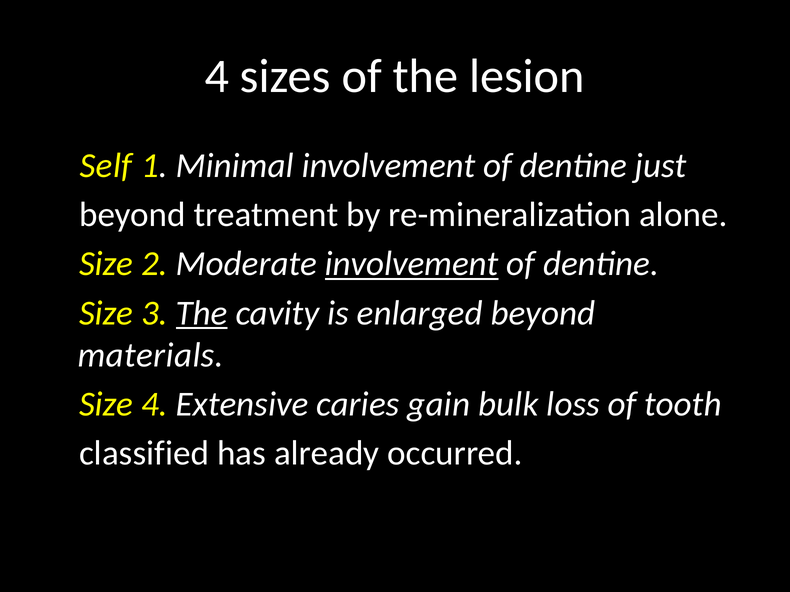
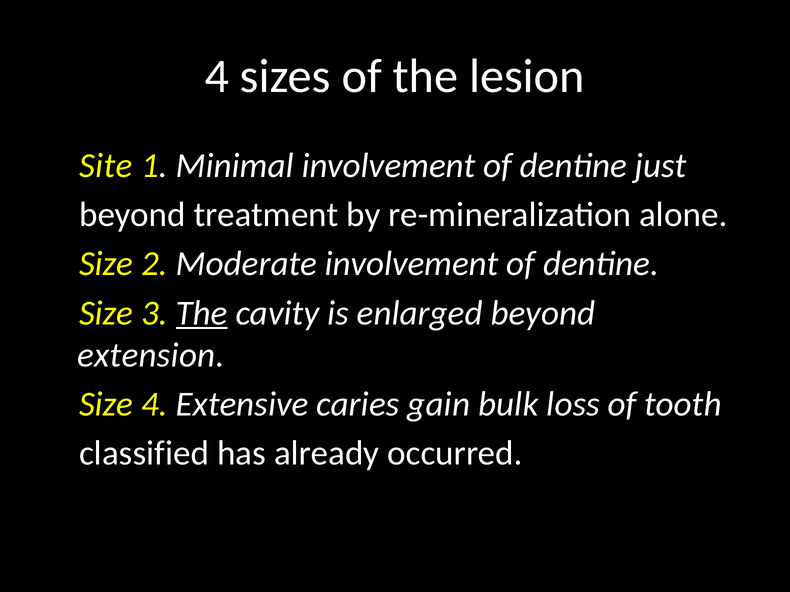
Self: Self -> Site
involvement at (412, 264) underline: present -> none
materials: materials -> extension
